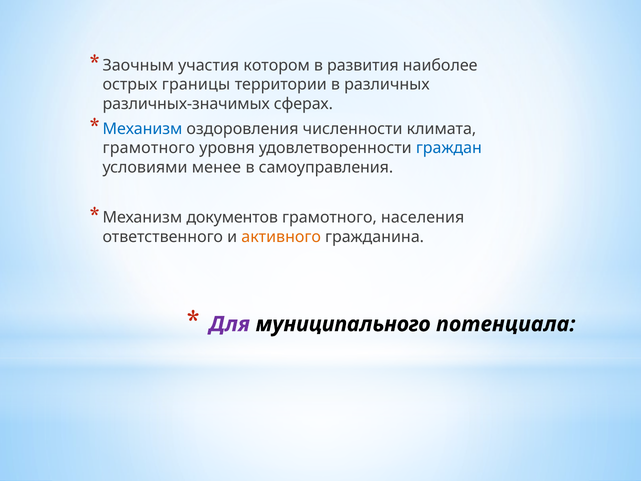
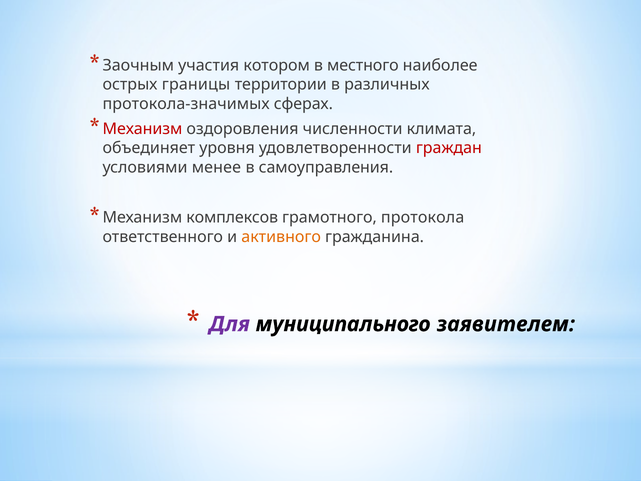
развития: развития -> местного
различных-значимых: различных-значимых -> протокола-значимых
Механизм at (142, 129) colour: blue -> red
грамотного at (149, 148): грамотного -> объединяет
граждан colour: blue -> red
документов: документов -> комплексов
населения: населения -> протокола
потенциала: потенциала -> заявителем
